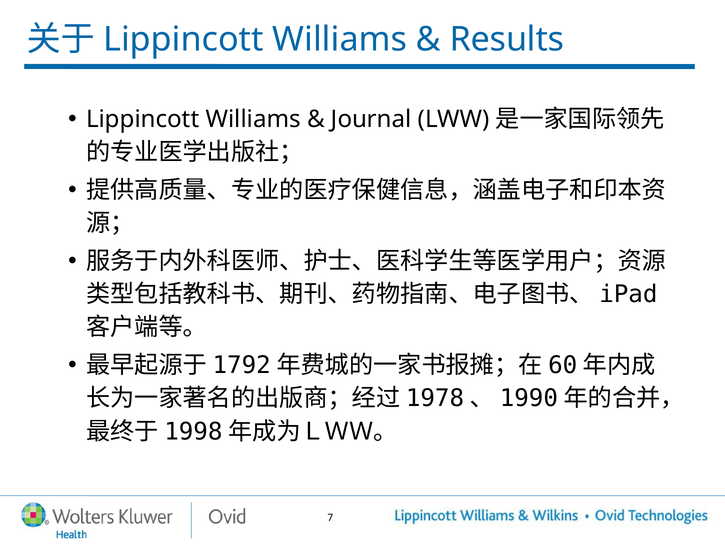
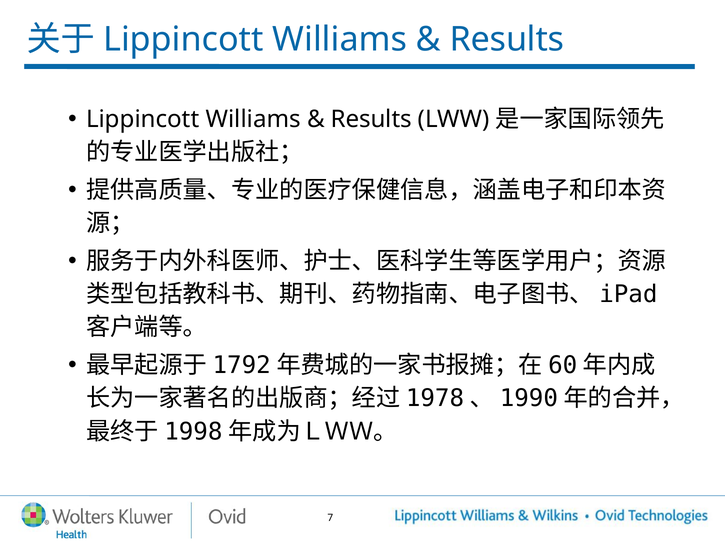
Journal at (371, 119): Journal -> Results
